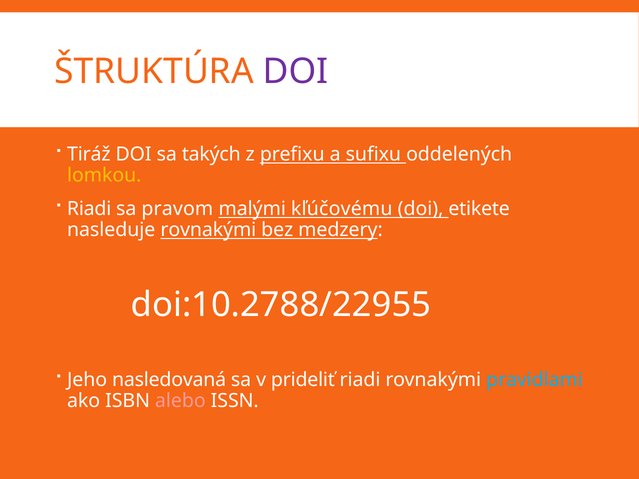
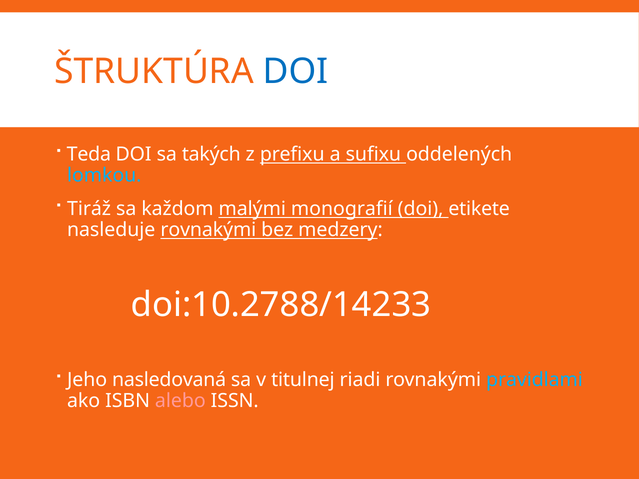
DOI at (296, 72) colour: purple -> blue
Tiráž: Tiráž -> Teda
lomkou colour: yellow -> light blue
Riadi at (89, 209): Riadi -> Tiráž
pravom: pravom -> každom
kľúčovému: kľúčovému -> monografií
doi:10.2788/22955: doi:10.2788/22955 -> doi:10.2788/14233
prideliť: prideliť -> titulnej
